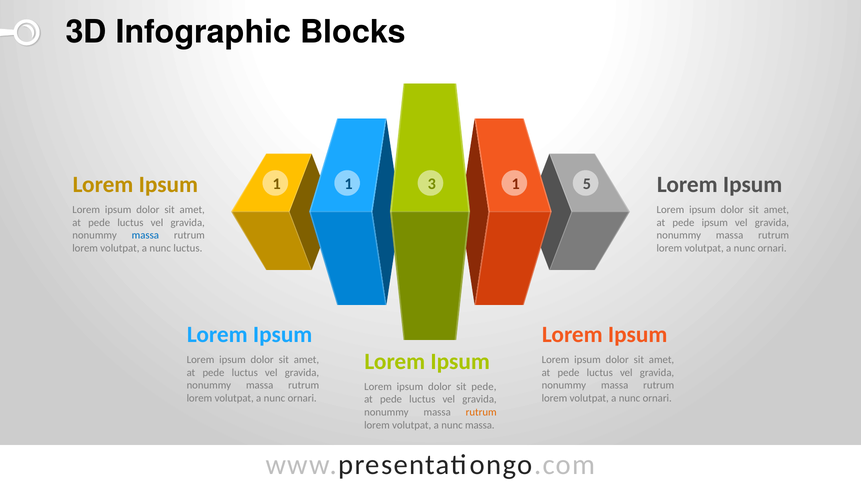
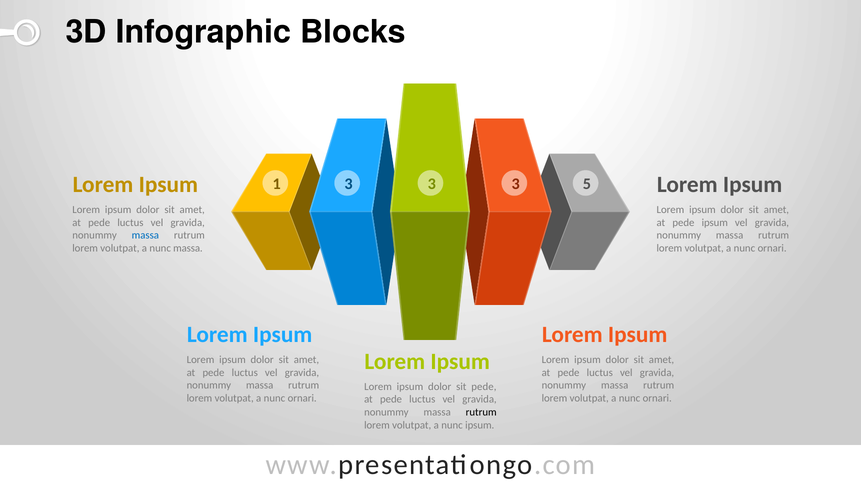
1 1: 1 -> 3
1 at (516, 184): 1 -> 3
nunc luctus: luctus -> massa
rutrum at (481, 413) colour: orange -> black
nunc massa: massa -> ipsum
